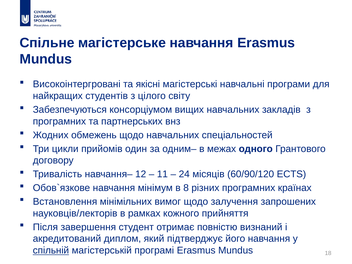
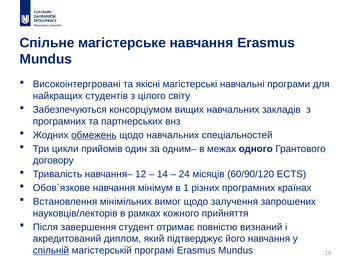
обмежень underline: none -> present
11: 11 -> 14
8: 8 -> 1
